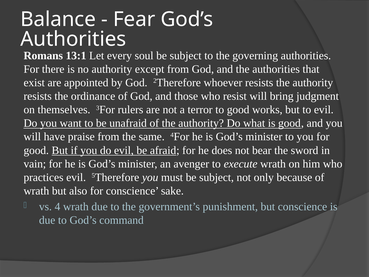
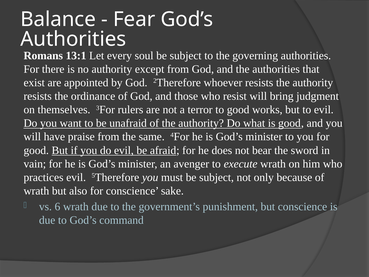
4: 4 -> 6
